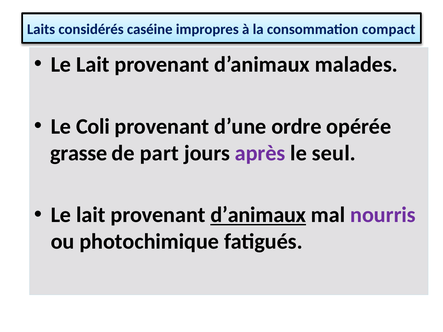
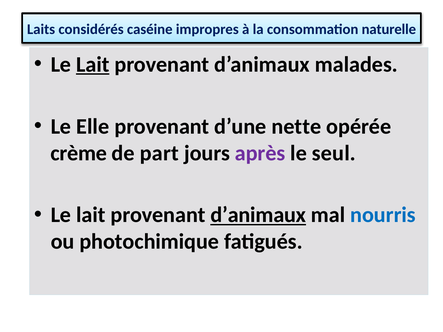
compact: compact -> naturelle
Lait at (93, 65) underline: none -> present
Coli: Coli -> Elle
ordre: ordre -> nette
grasse: grasse -> crème
nourris colour: purple -> blue
